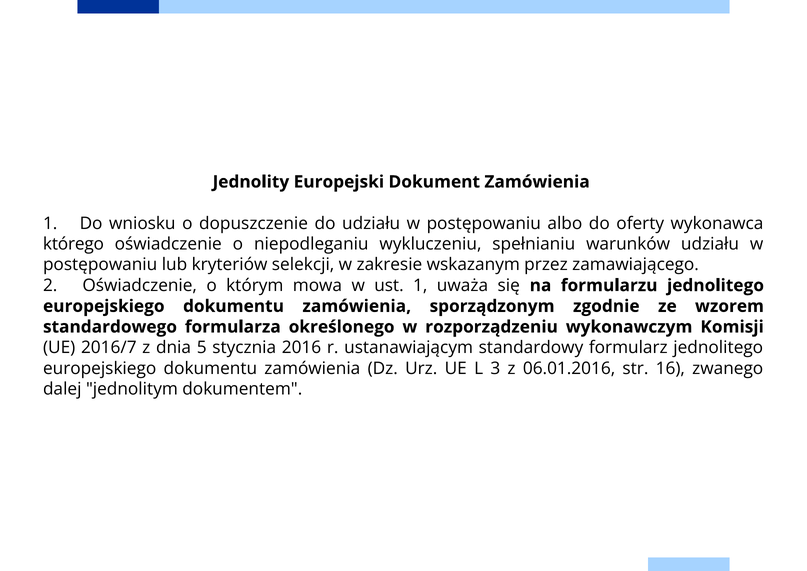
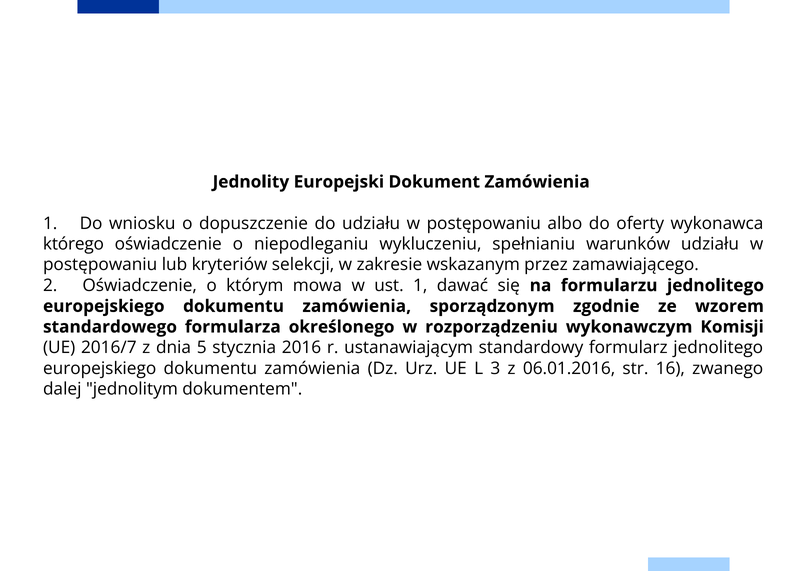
uważa: uważa -> dawać
